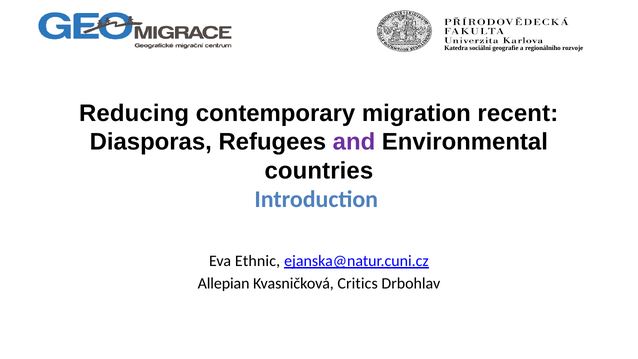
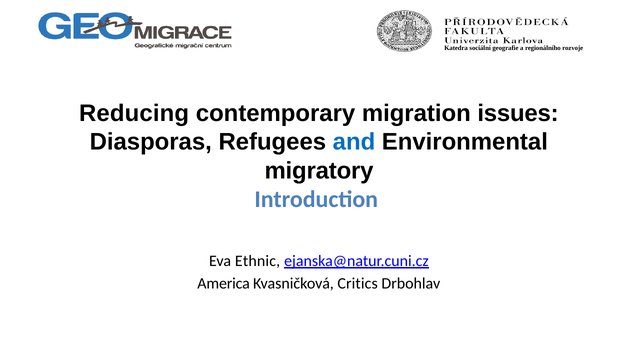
recent: recent -> issues
and colour: purple -> blue
countries: countries -> migratory
Allepian: Allepian -> America
